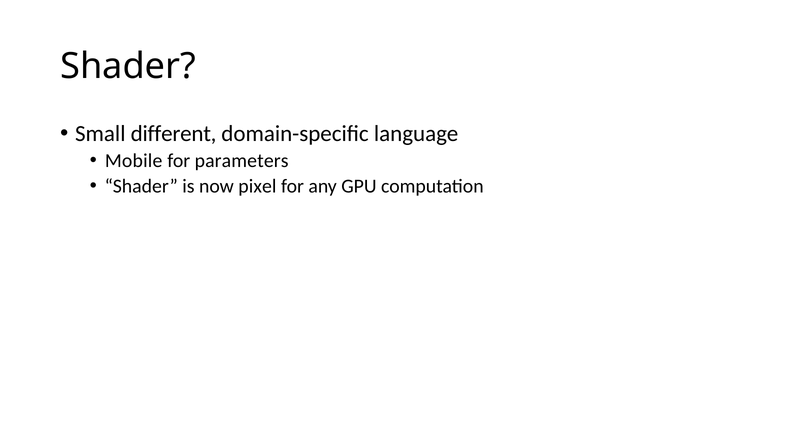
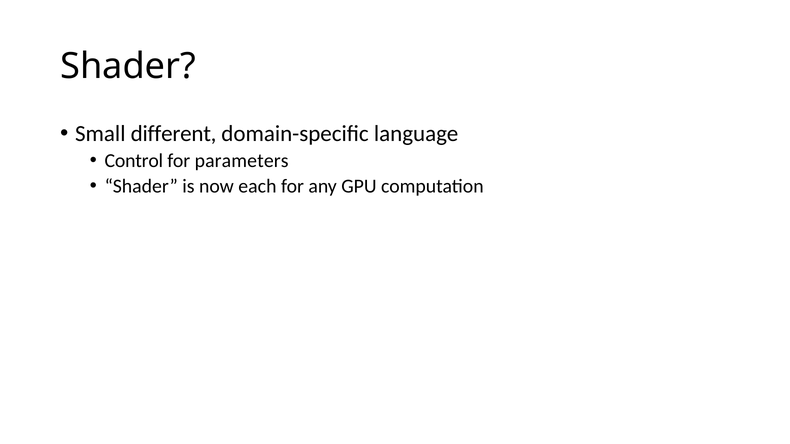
Mobile: Mobile -> Control
pixel: pixel -> each
